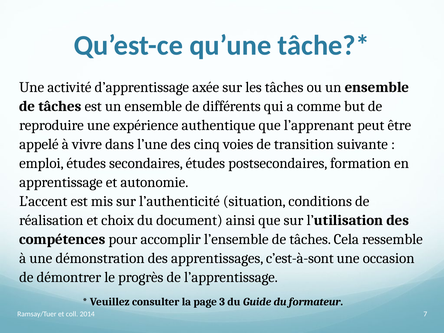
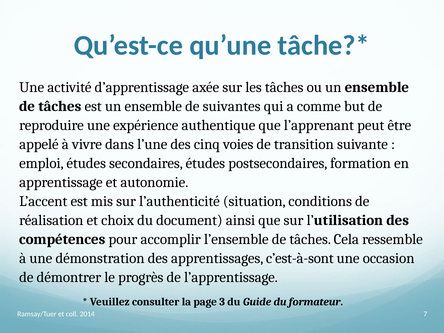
différents: différents -> suivantes
